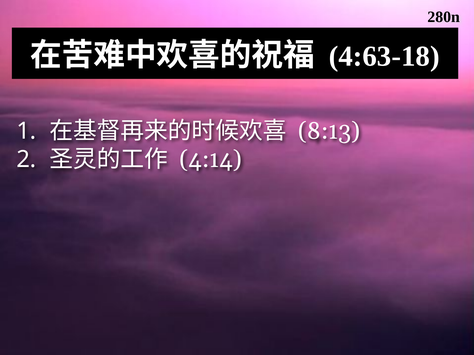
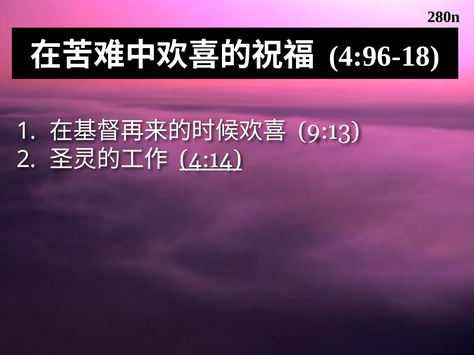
4:63-18: 4:63-18 -> 4:96-18
8:13: 8:13 -> 9:13
4:14 underline: none -> present
